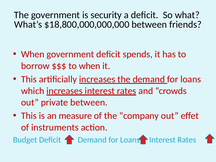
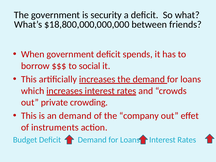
to when: when -> social
private between: between -> crowding
an measure: measure -> demand
